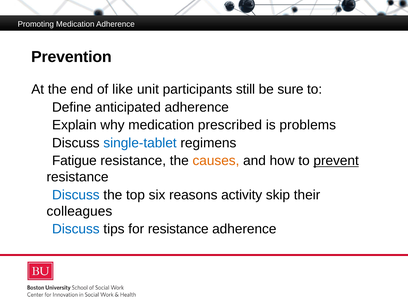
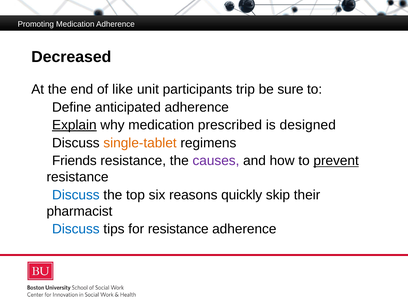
Prevention: Prevention -> Decreased
still: still -> trip
Explain underline: none -> present
problems: problems -> designed
single-tablet colour: blue -> orange
Fatigue: Fatigue -> Friends
causes colour: orange -> purple
activity: activity -> quickly
colleagues: colleagues -> pharmacist
